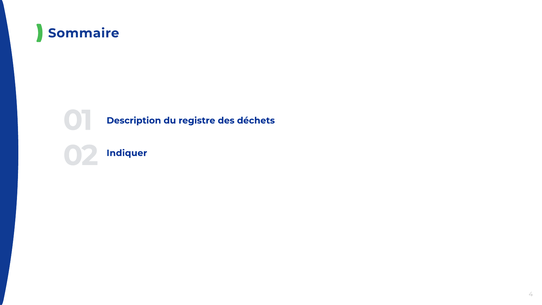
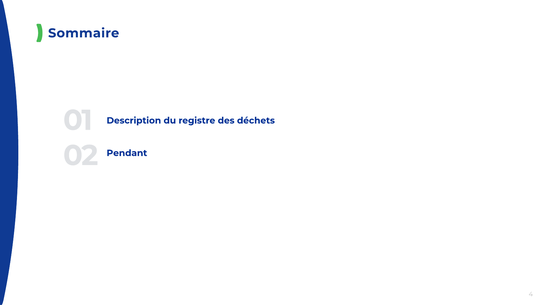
Indiquer: Indiquer -> Pendant
